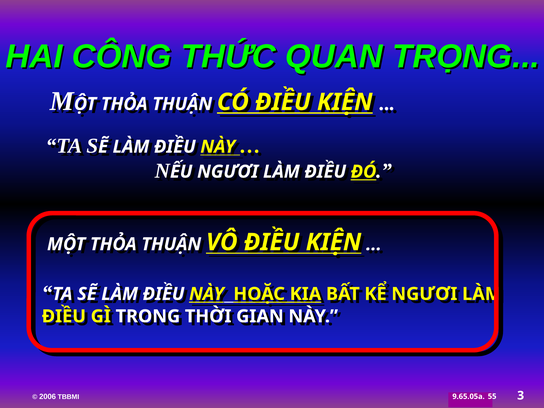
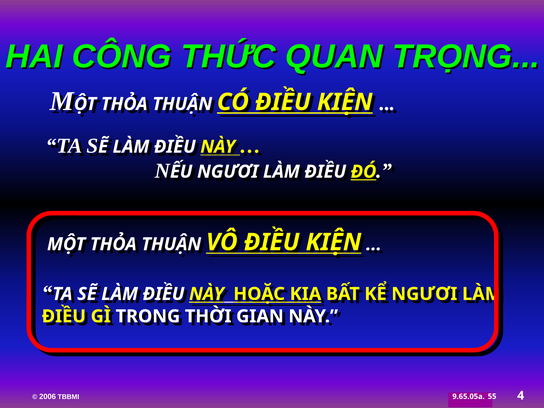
3: 3 -> 4
